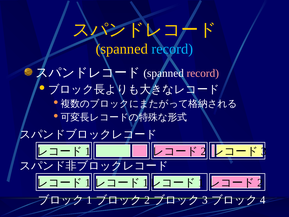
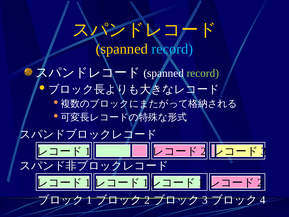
record at (203, 73) colour: pink -> light green
